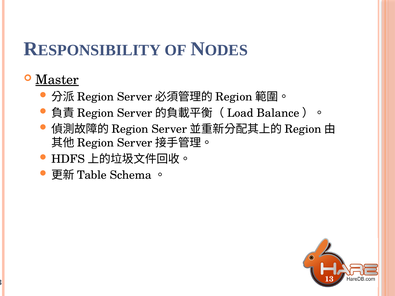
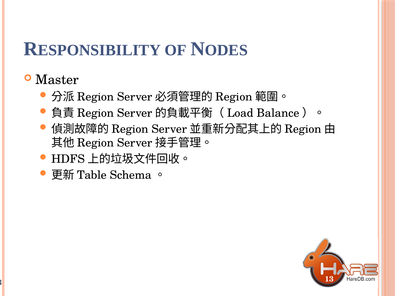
Master underline: present -> none
